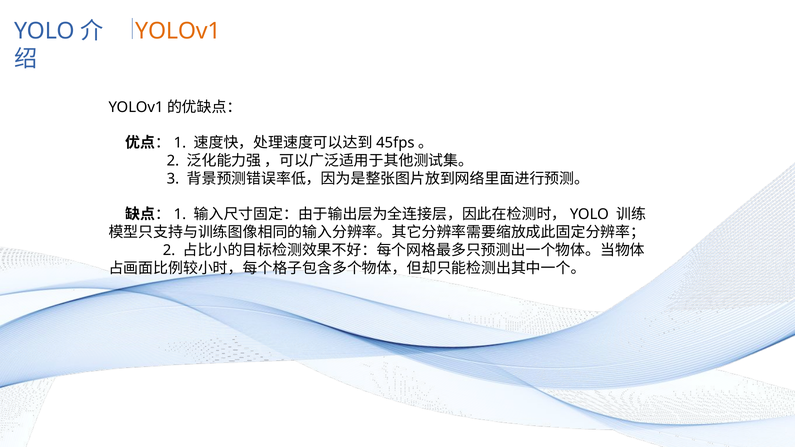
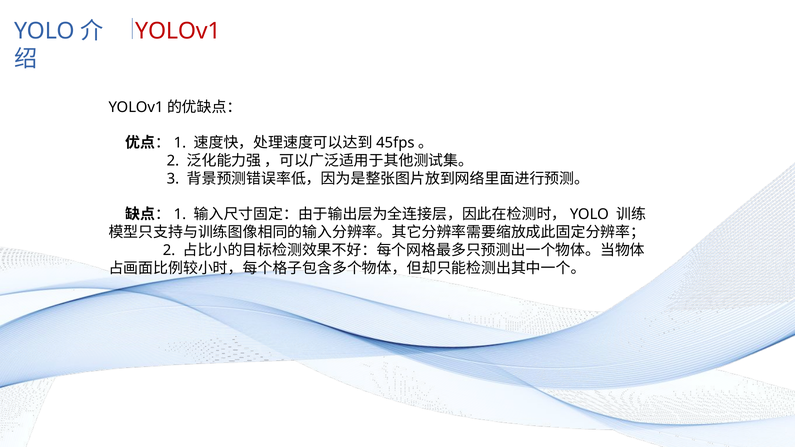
YOLOv1 colour: orange -> red
